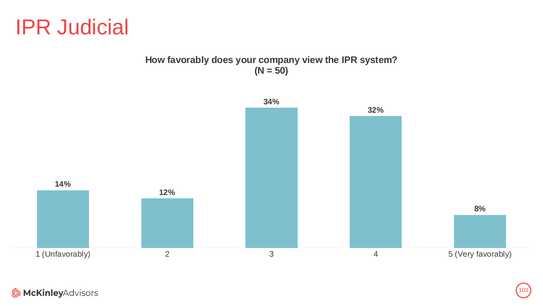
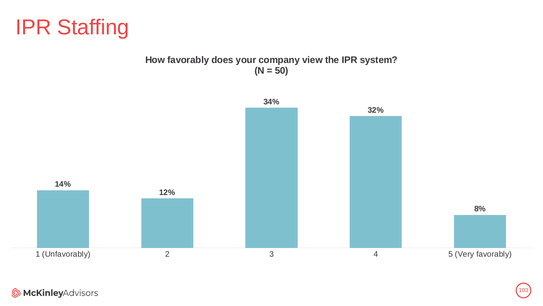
Judicial: Judicial -> Staffing
